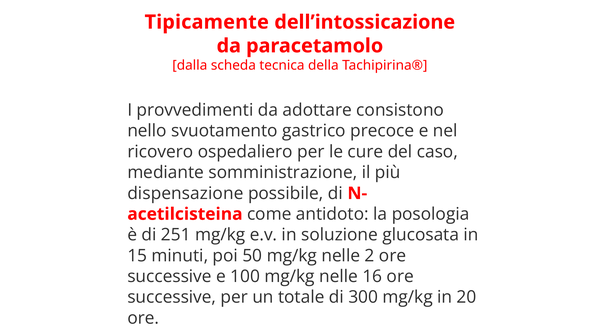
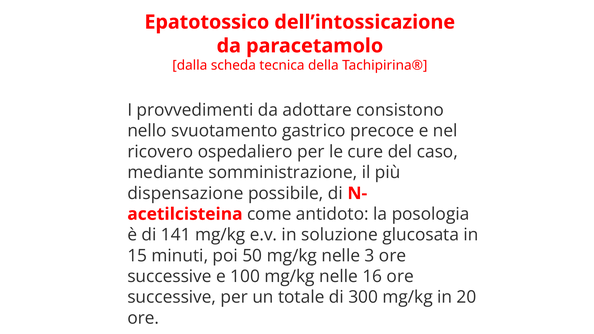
Tipicamente: Tipicamente -> Epatotossico
251: 251 -> 141
2: 2 -> 3
